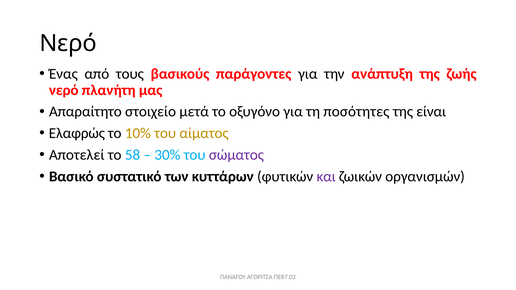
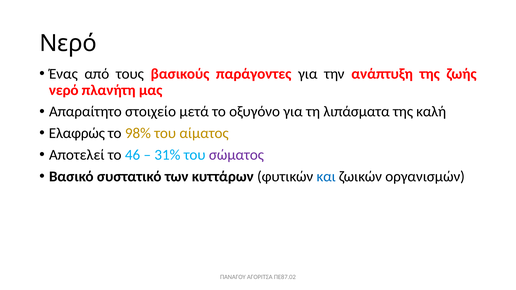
ποσότητες: ποσότητες -> λιπάσματα
είναι: είναι -> καλή
10%: 10% -> 98%
58: 58 -> 46
30%: 30% -> 31%
και colour: purple -> blue
